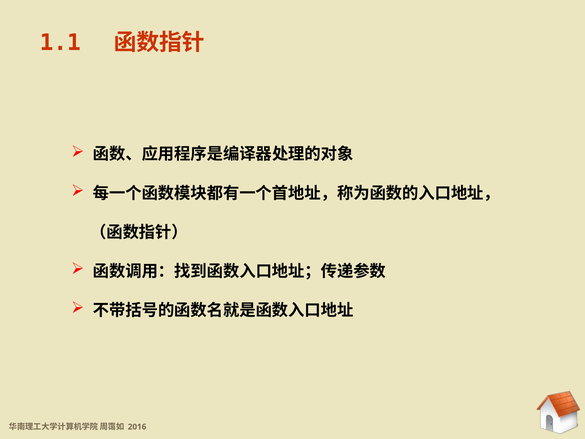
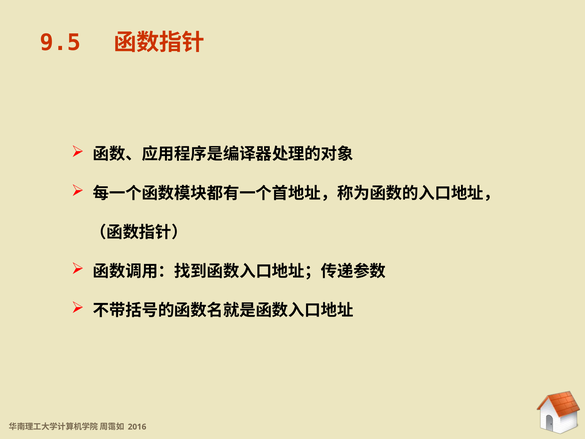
1.1: 1.1 -> 9.5
